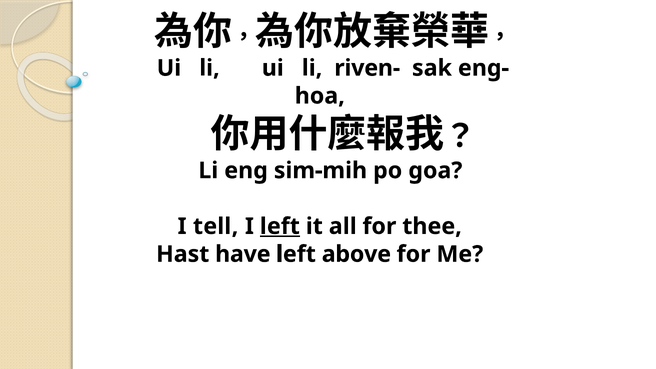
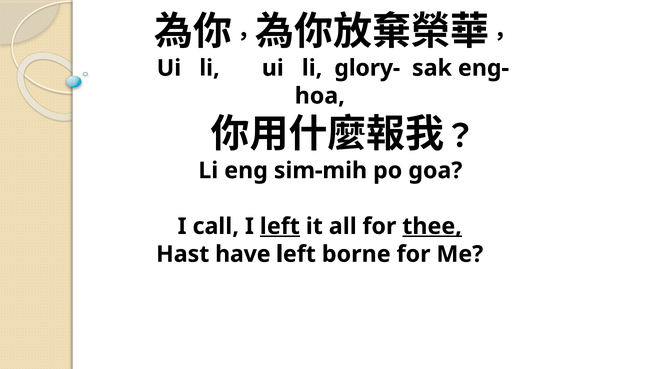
riven-: riven- -> glory-
tell: tell -> call
thee underline: none -> present
above: above -> borne
